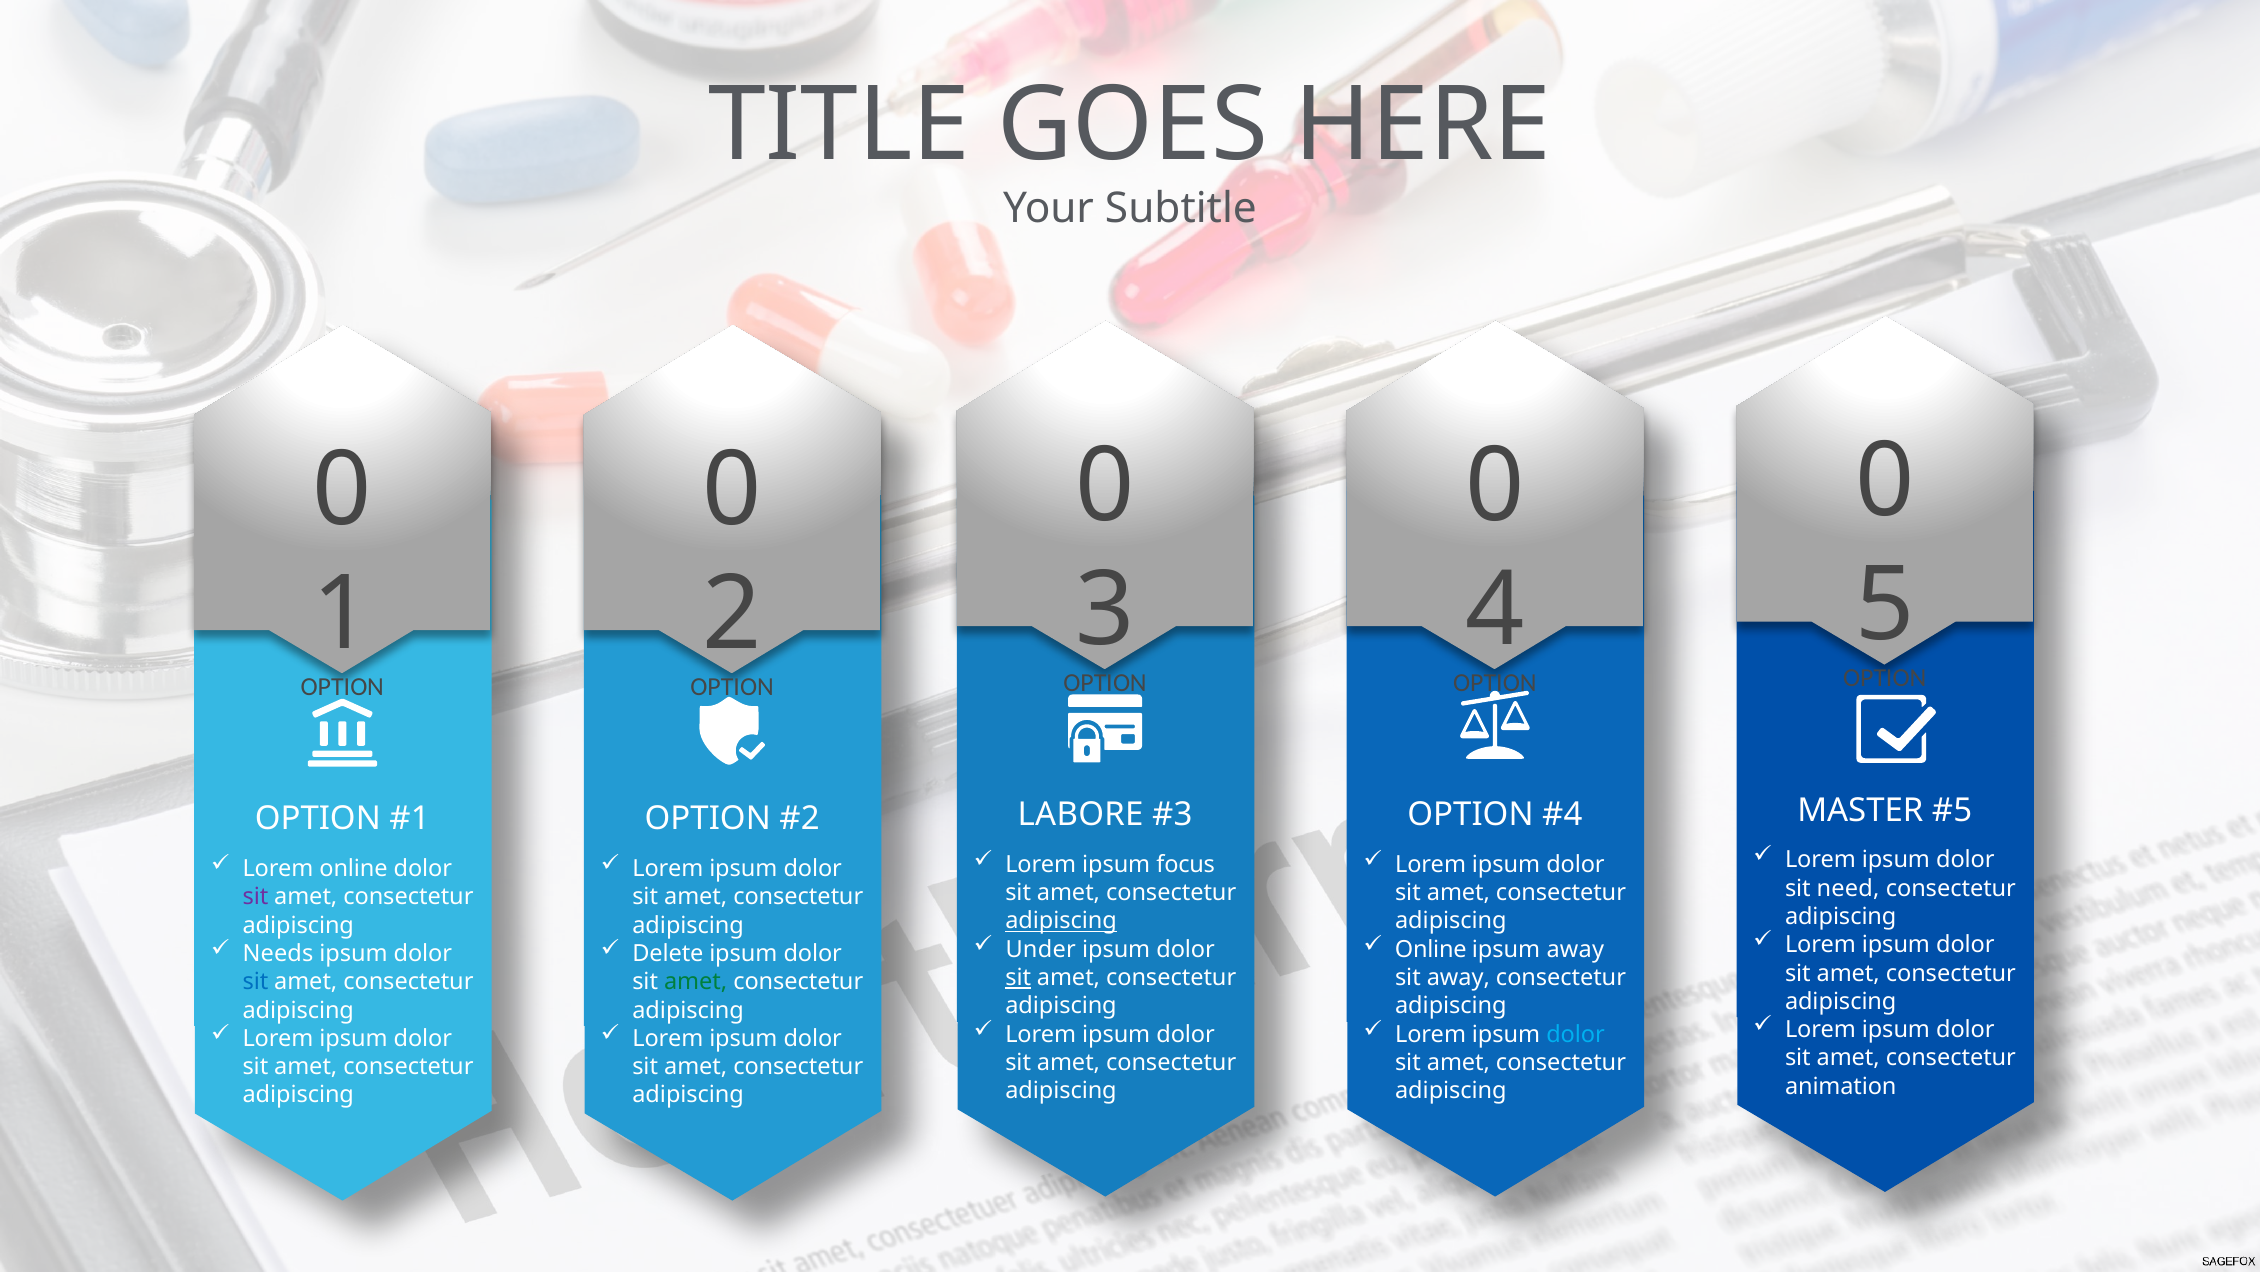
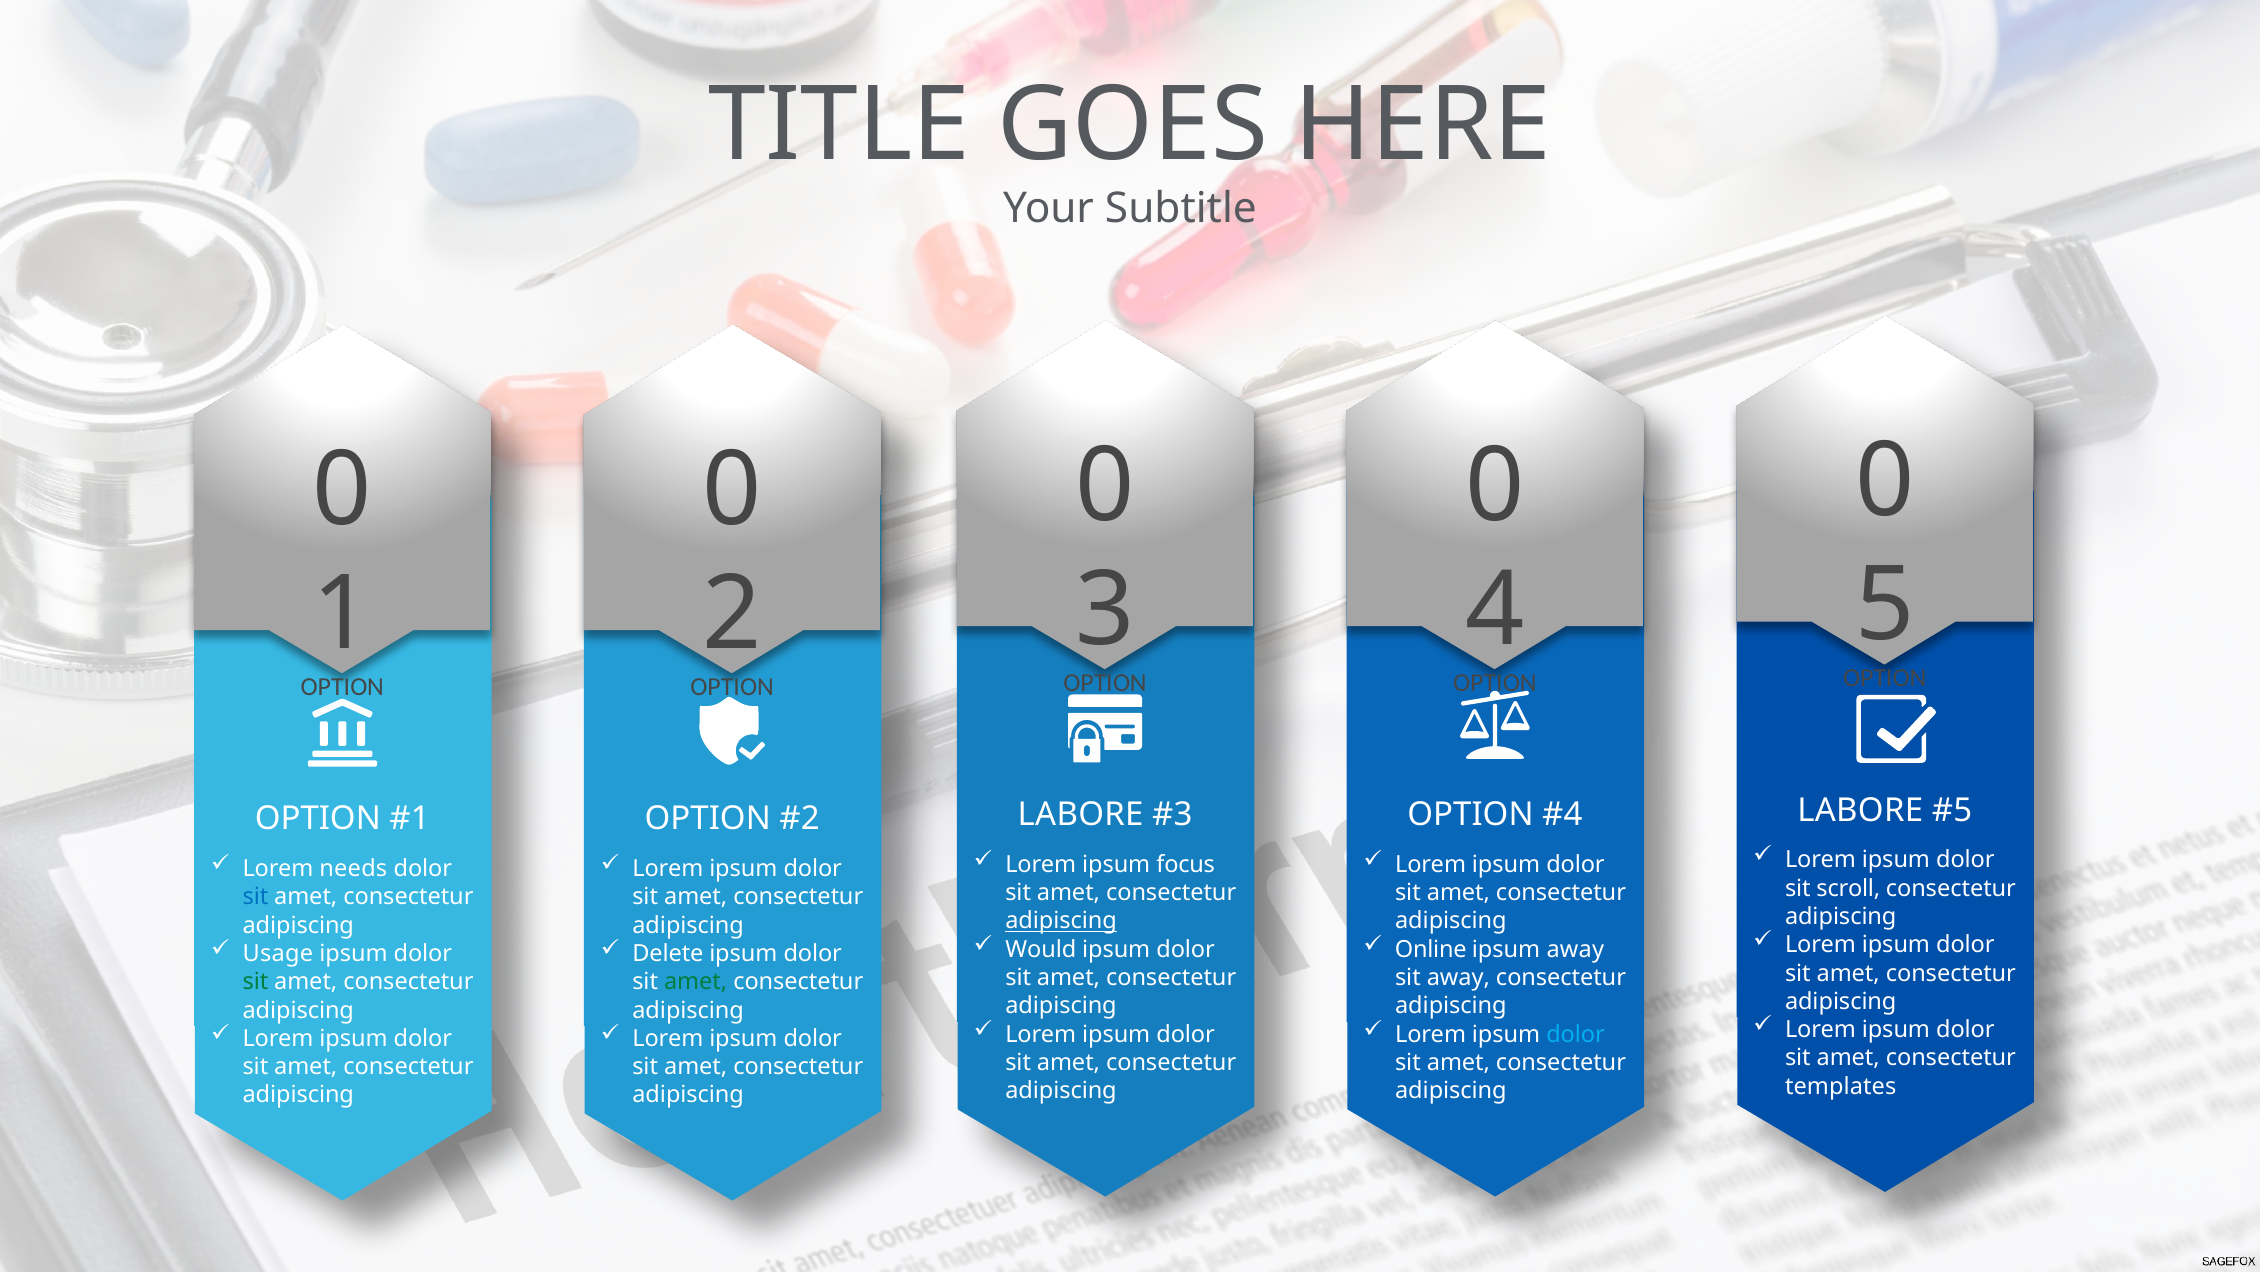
MASTER at (1860, 810): MASTER -> LABORE
Lorem online: online -> needs
need: need -> scroll
sit at (255, 896) colour: purple -> blue
Under: Under -> Would
Needs: Needs -> Usage
sit at (1018, 977) underline: present -> none
sit at (255, 981) colour: blue -> green
animation: animation -> templates
